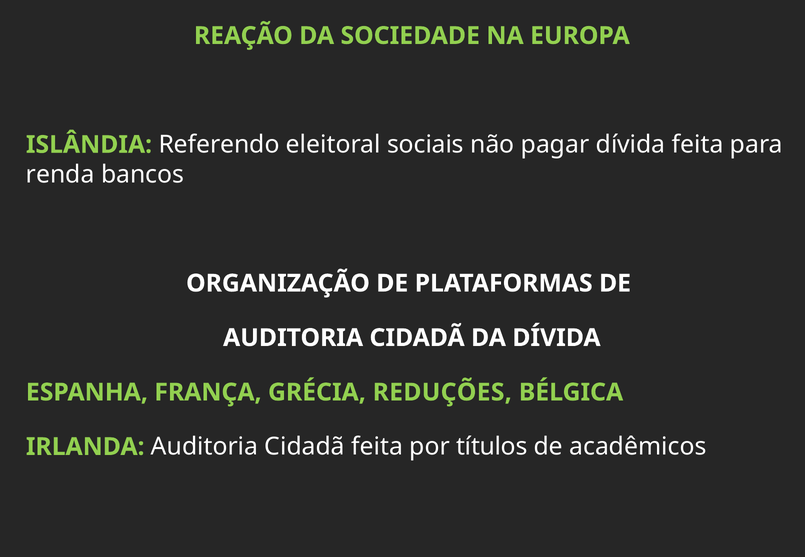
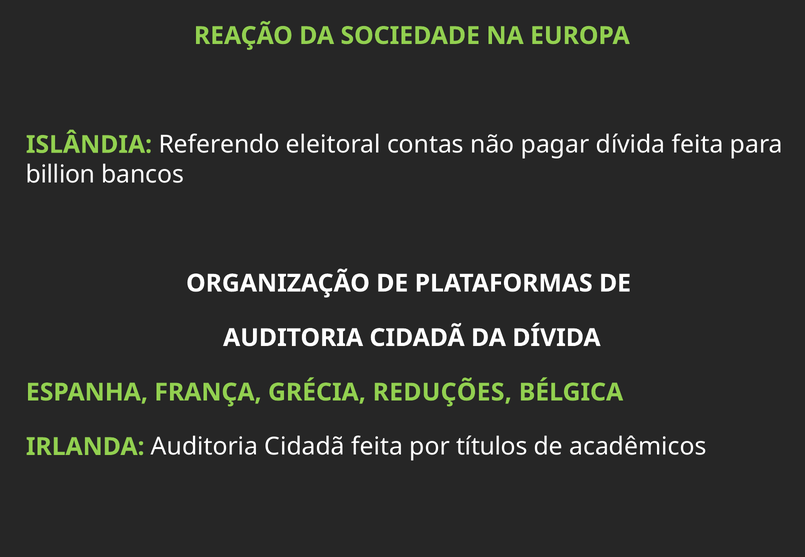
sociais: sociais -> contas
renda: renda -> billion
